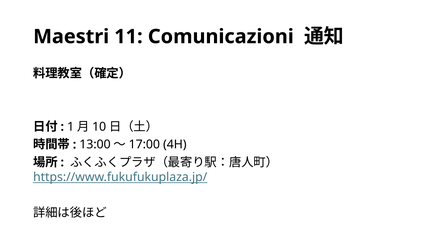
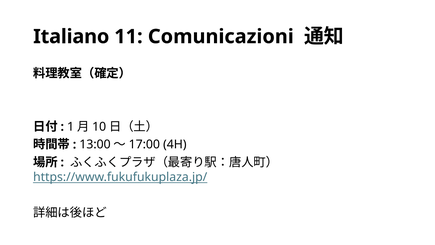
Maestri: Maestri -> Italiano
